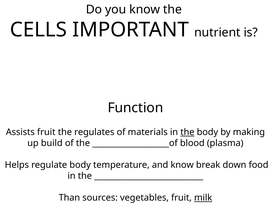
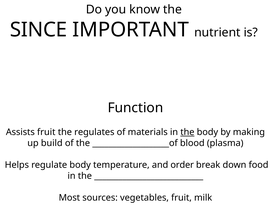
CELLS: CELLS -> SINCE
and know: know -> order
Than: Than -> Most
milk underline: present -> none
